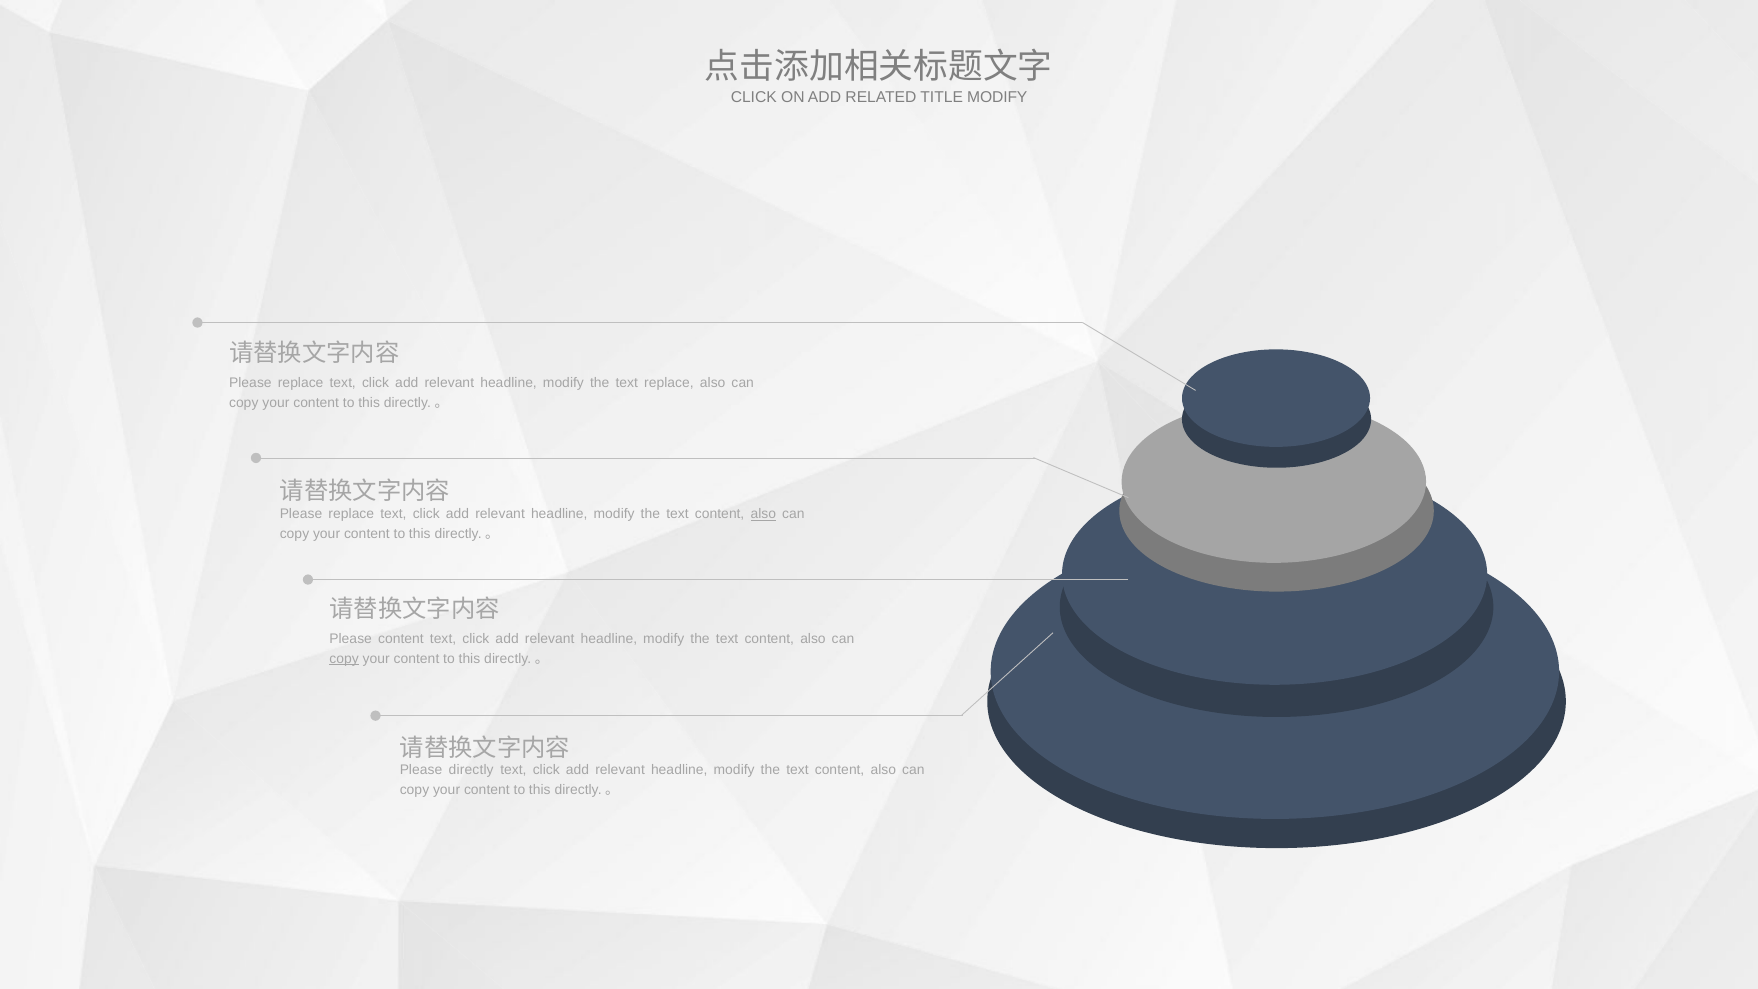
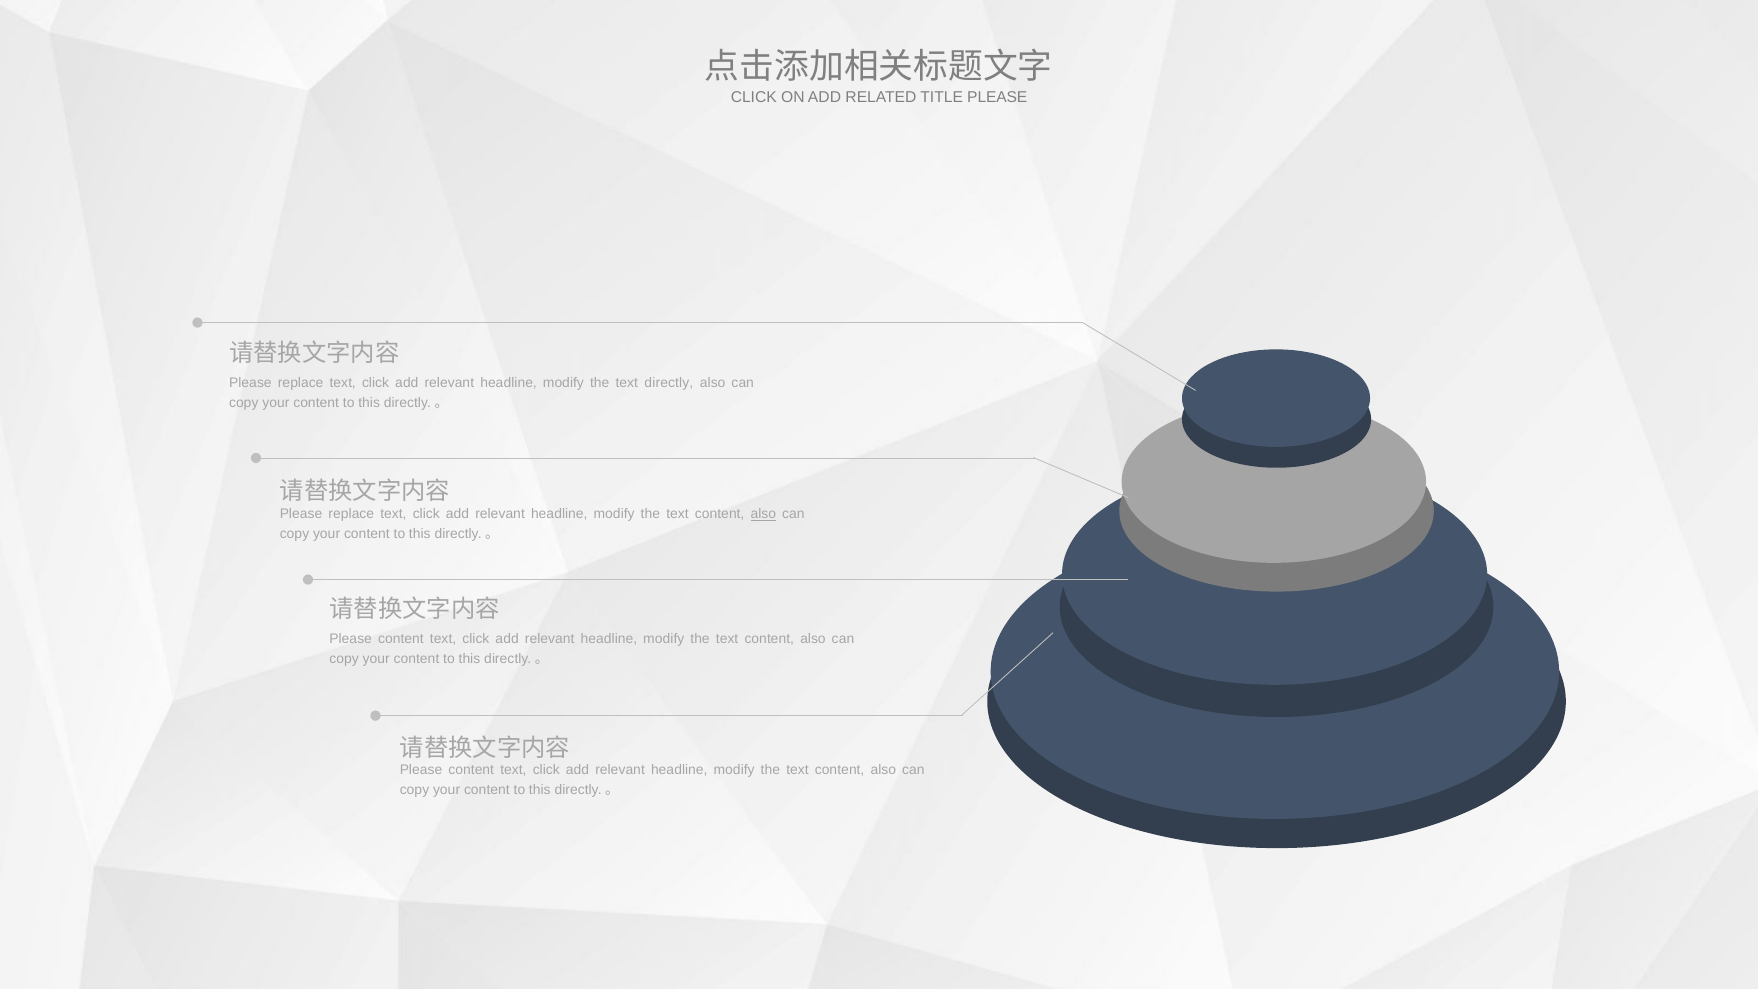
TITLE MODIFY: MODIFY -> PLEASE
text replace: replace -> directly
copy at (344, 659) underline: present -> none
directly at (471, 770): directly -> content
